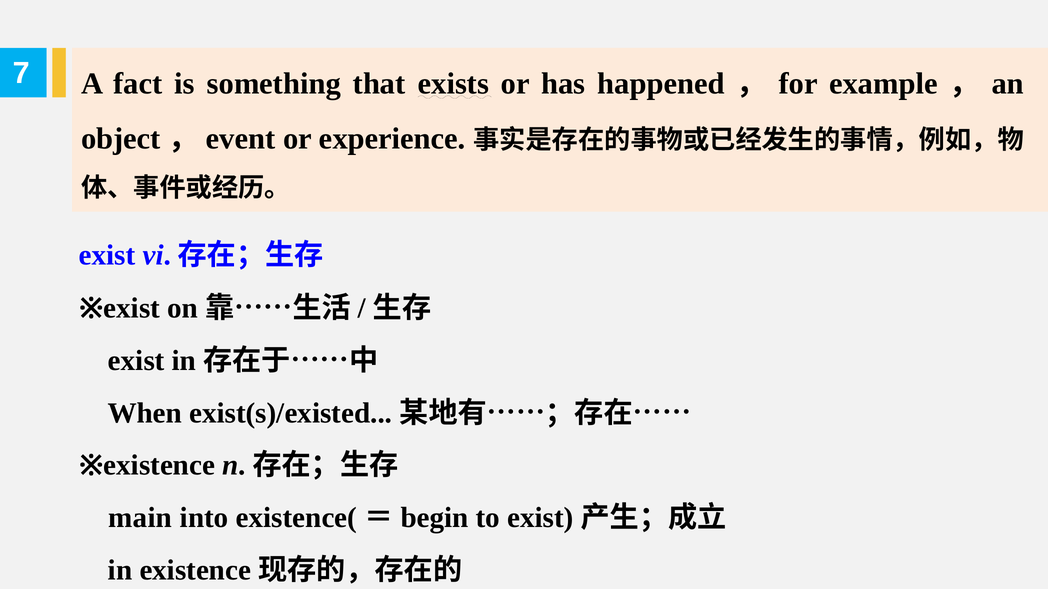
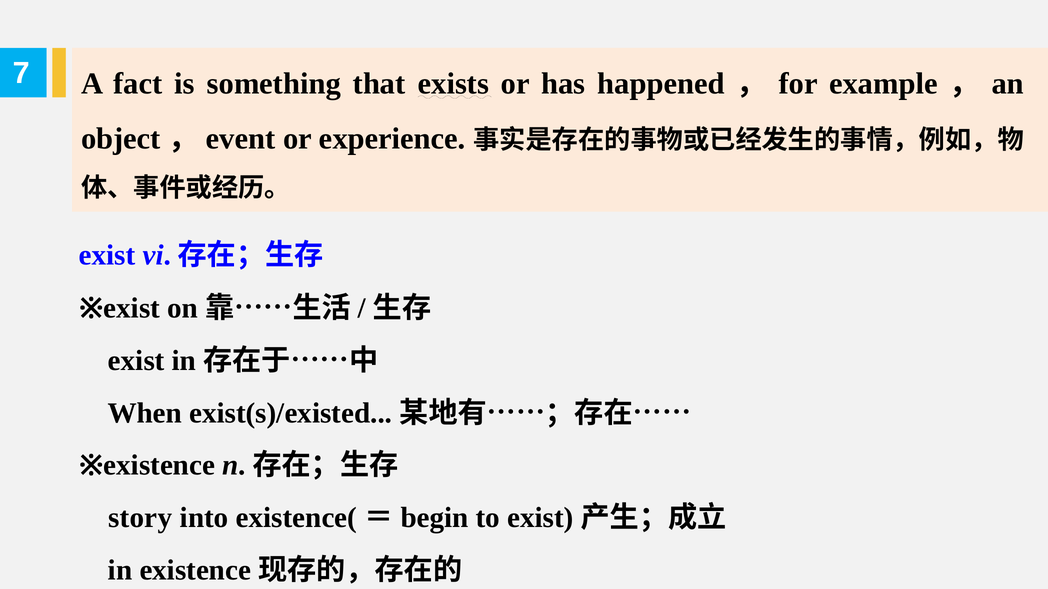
main: main -> story
